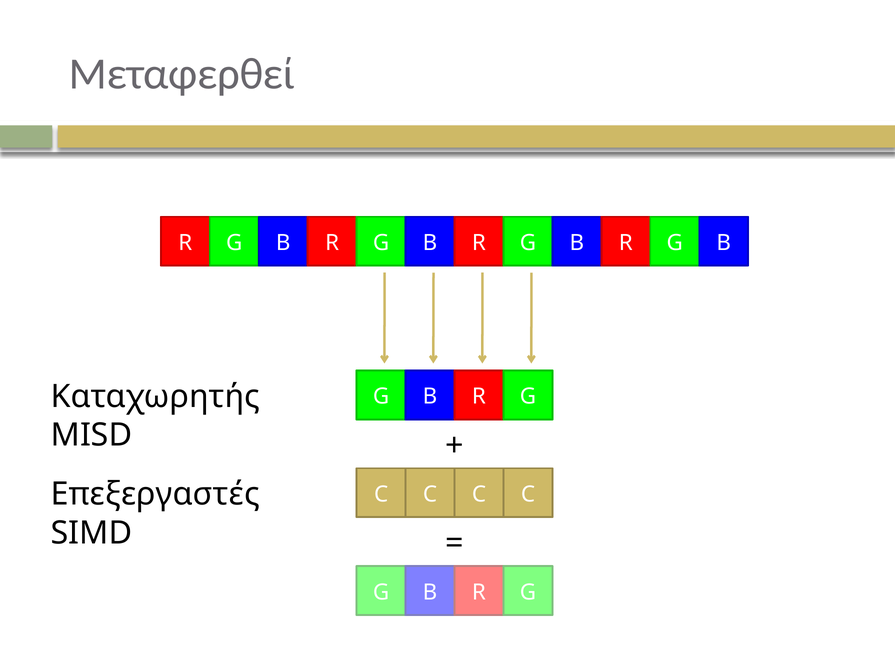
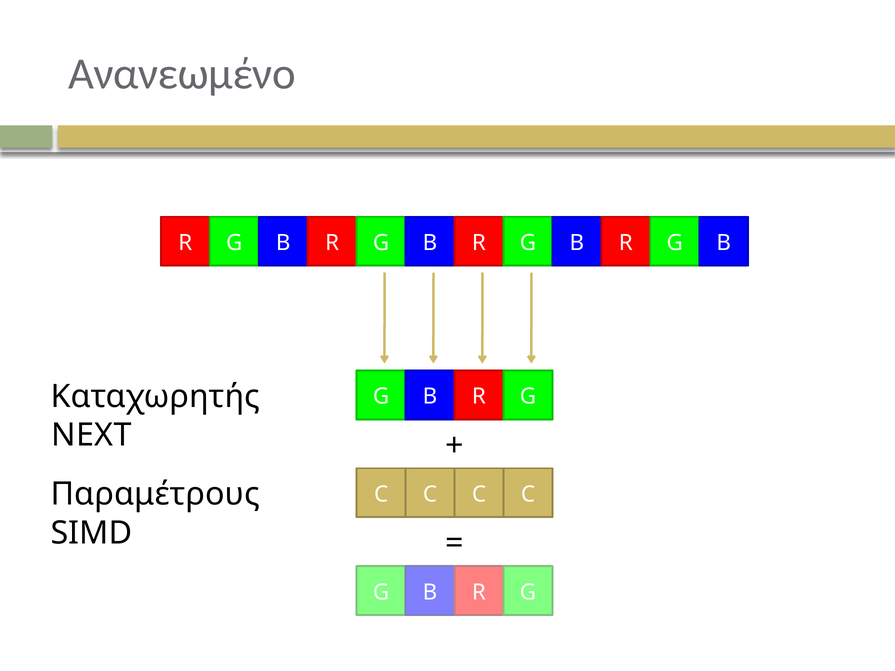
Μεταφερθεί: Μεταφερθεί -> Ανανεωμένο
MISD: MISD -> NEXT
Επεξεργαστές: Επεξεργαστές -> Παραμέτρους
